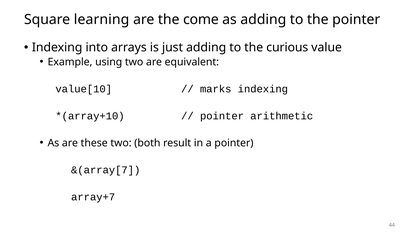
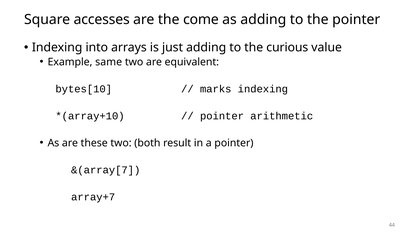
learning: learning -> accesses
using: using -> same
value[10: value[10 -> bytes[10
